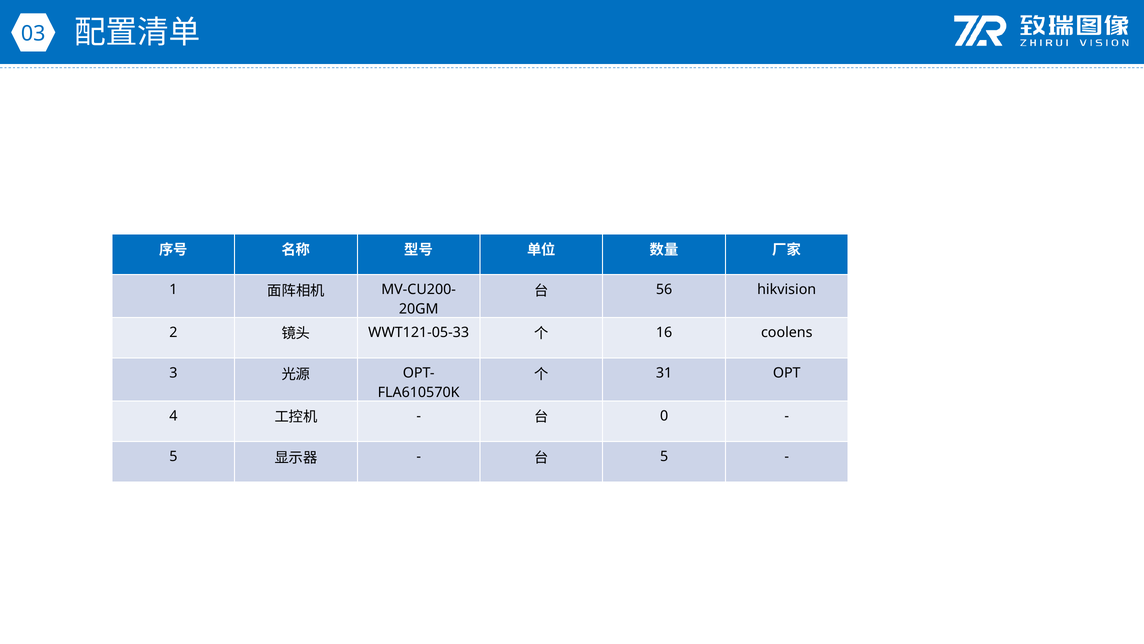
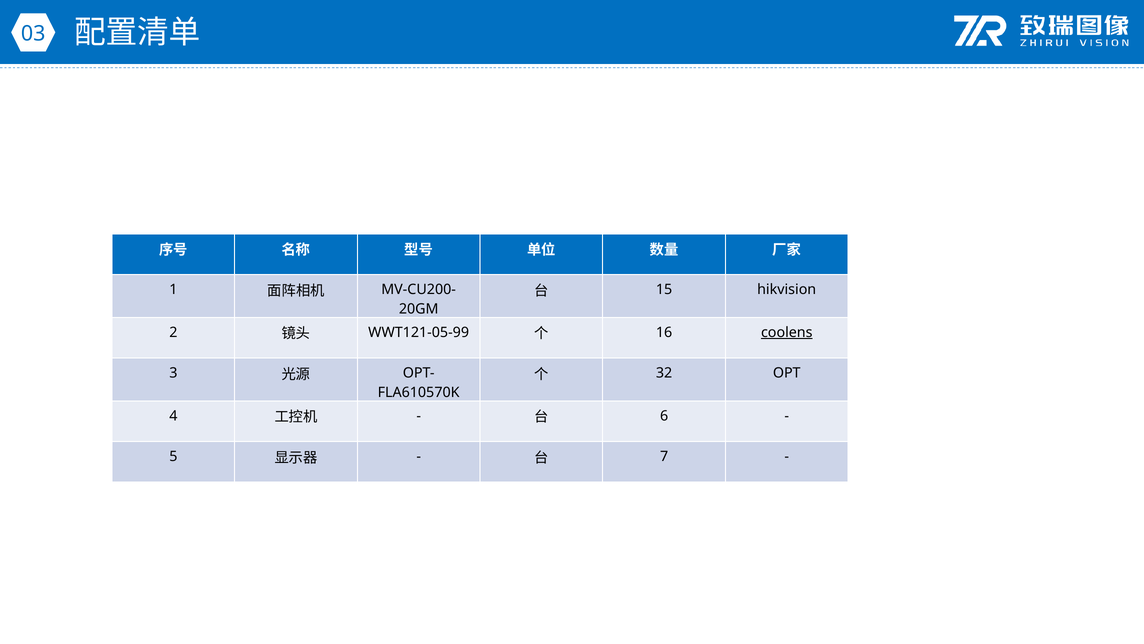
56: 56 -> 15
WWT121-05-33: WWT121-05-33 -> WWT121-05-99
coolens underline: none -> present
31: 31 -> 32
0: 0 -> 6
5 at (664, 456): 5 -> 7
